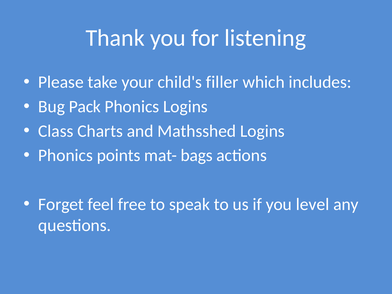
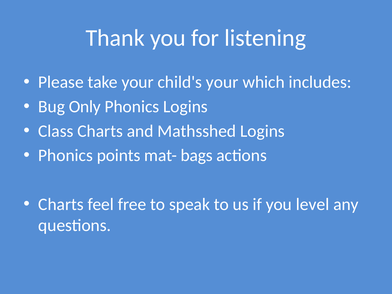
child's filler: filler -> your
Pack: Pack -> Only
Forget at (61, 204): Forget -> Charts
